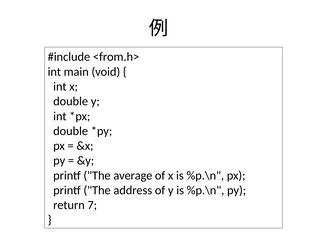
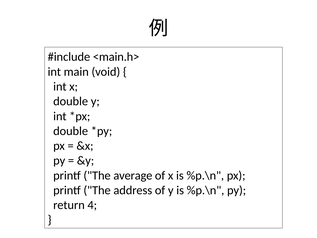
<from.h>: <from.h> -> <main.h>
7: 7 -> 4
